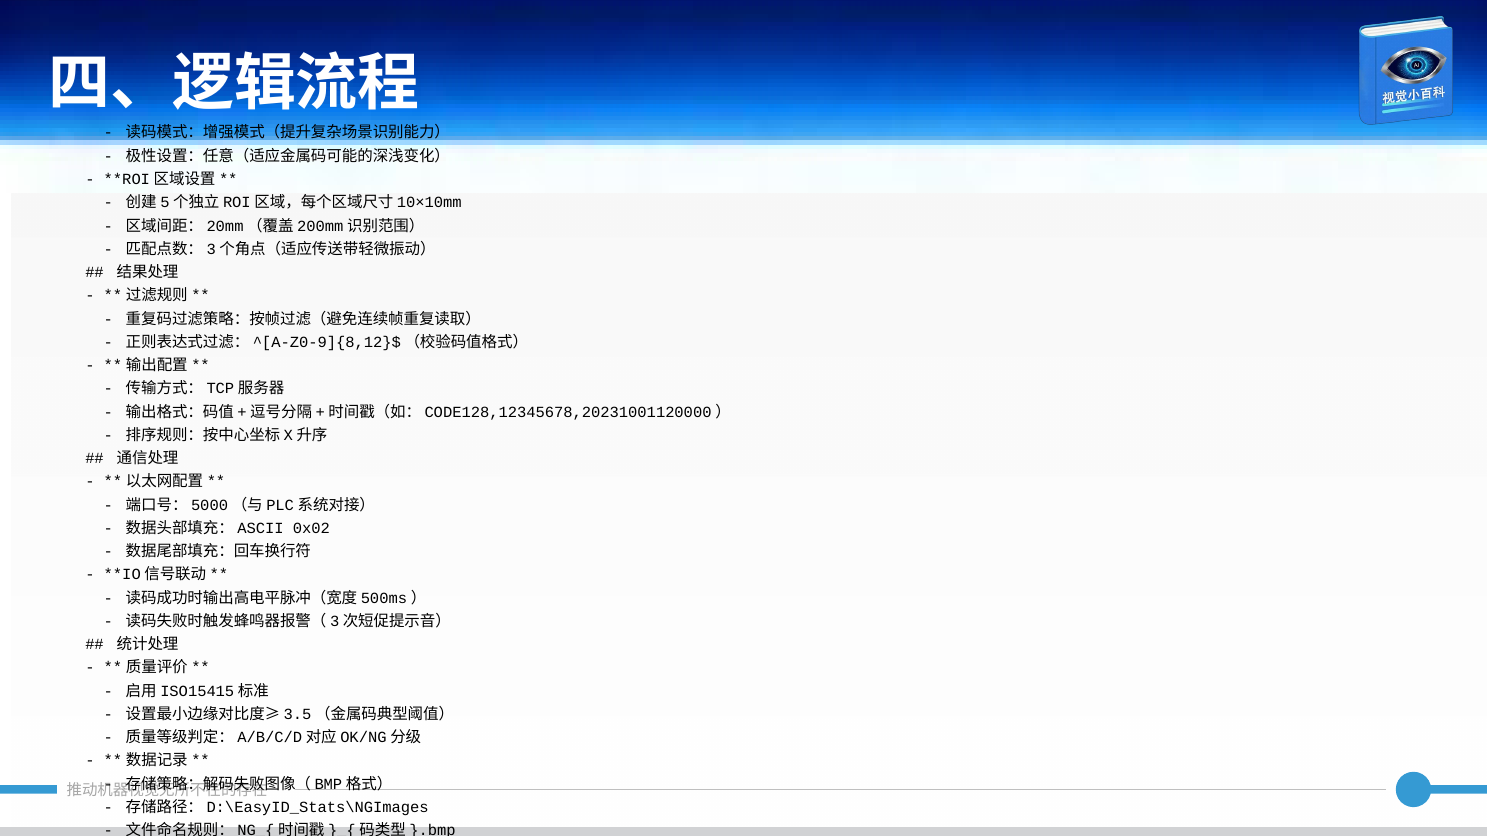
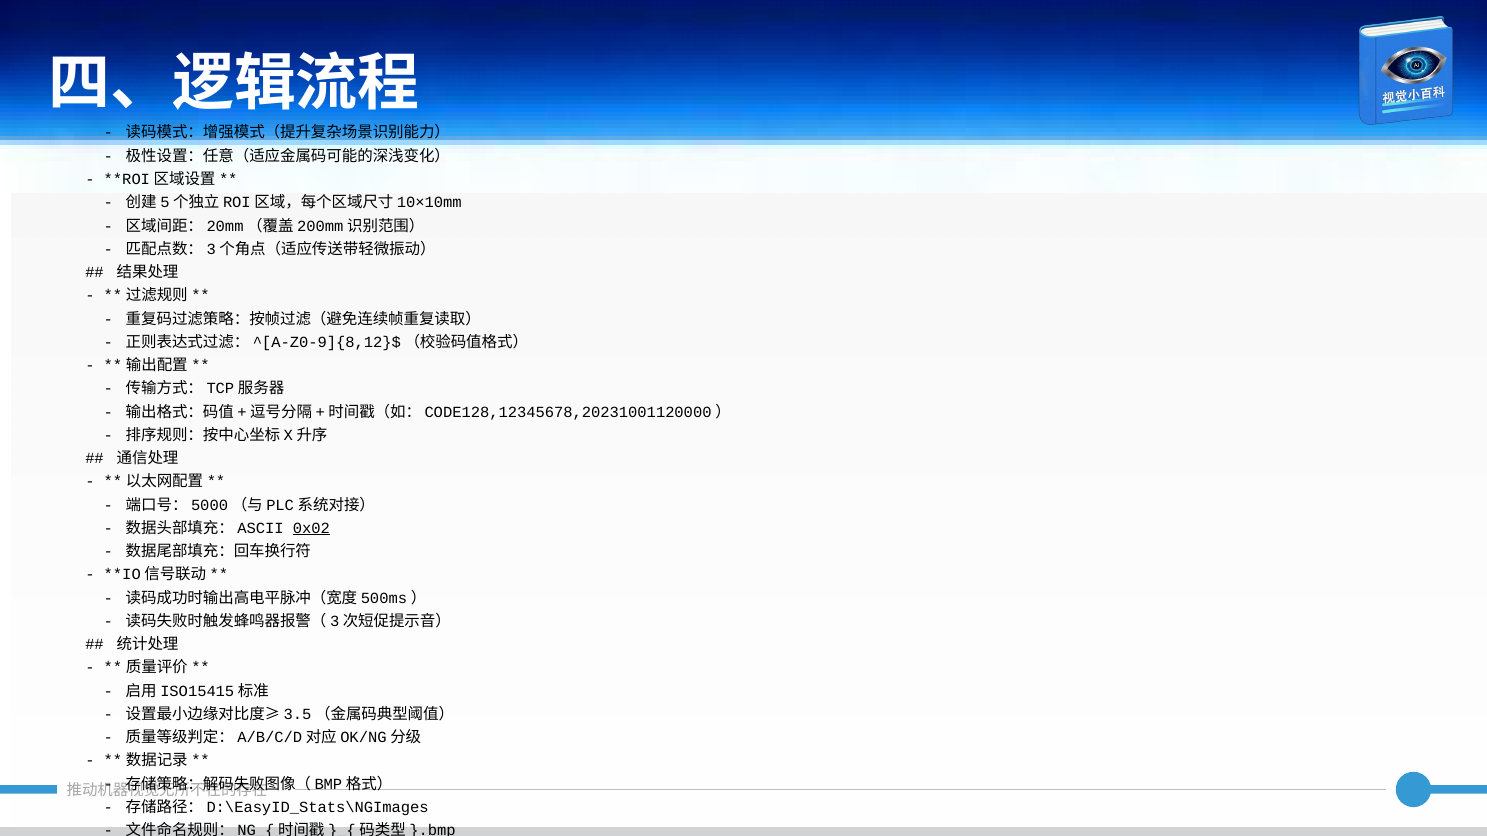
0x02 underline: none -> present
